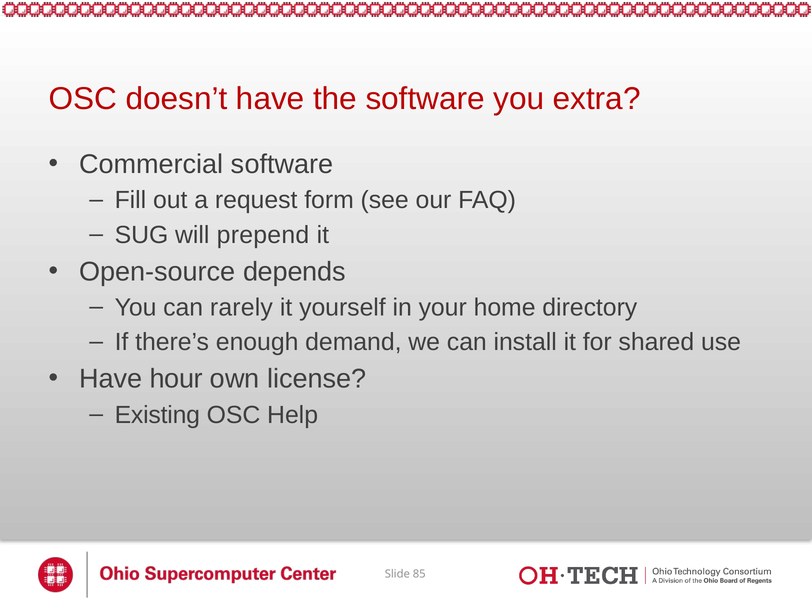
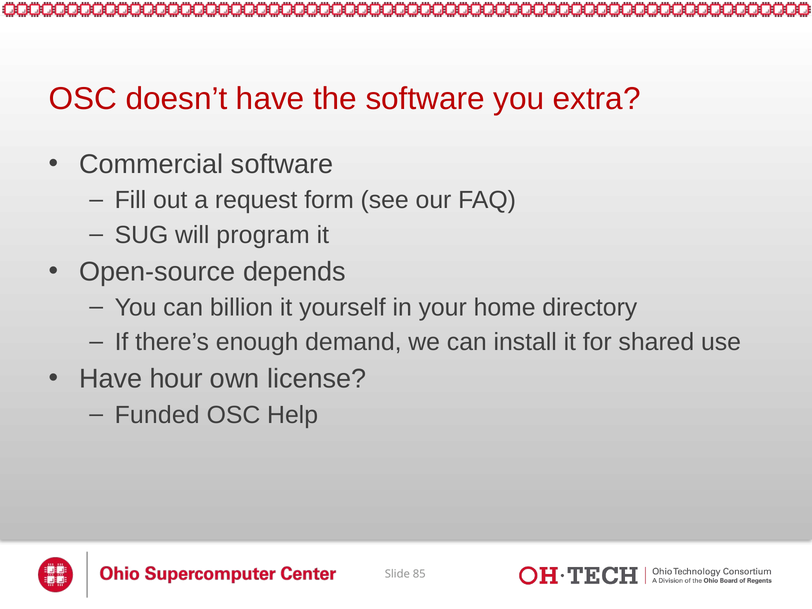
prepend: prepend -> program
rarely: rarely -> billion
Existing: Existing -> Funded
